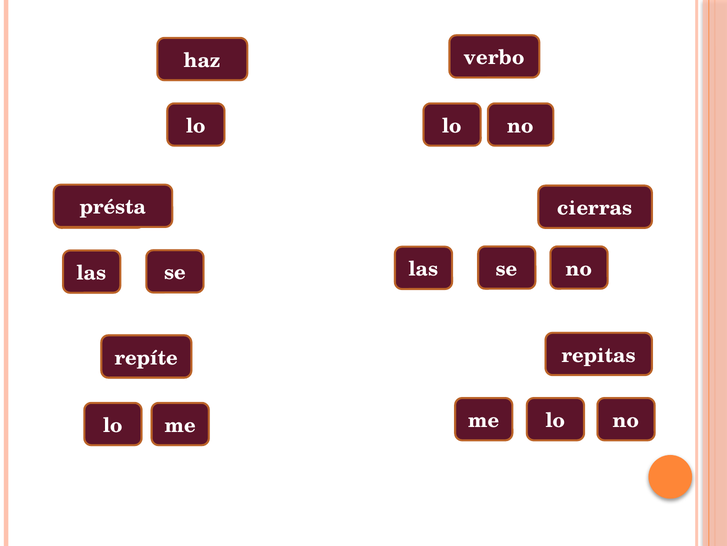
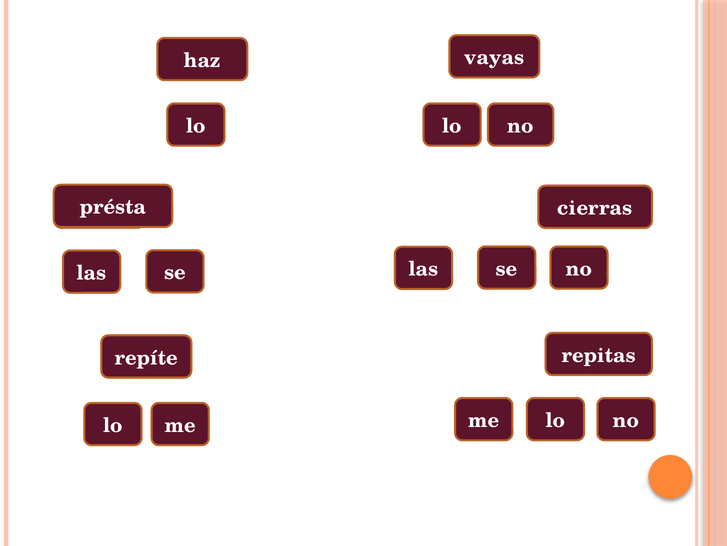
verbo: verbo -> vayas
